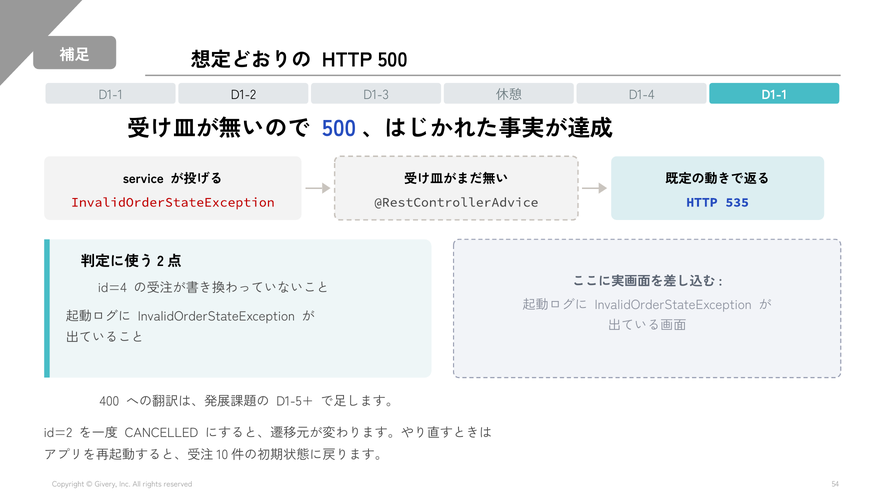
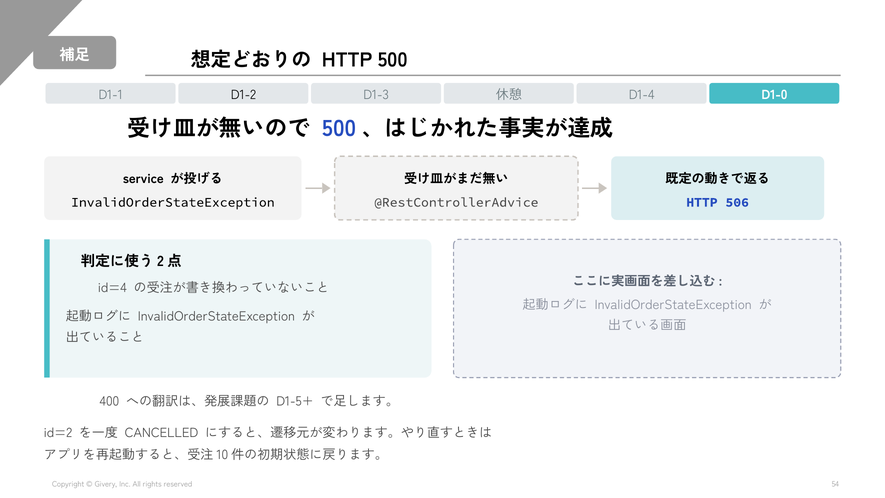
D1-4 D1-1: D1-1 -> D1-0
InvalidOrderStateException at (173, 202) colour: red -> black
535: 535 -> 506
